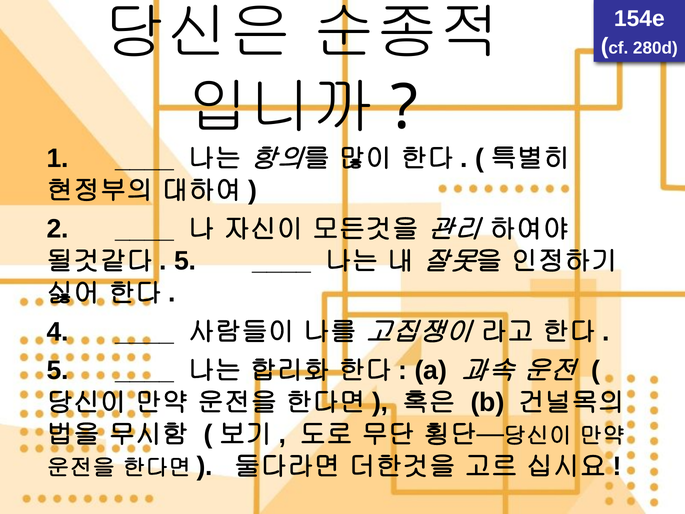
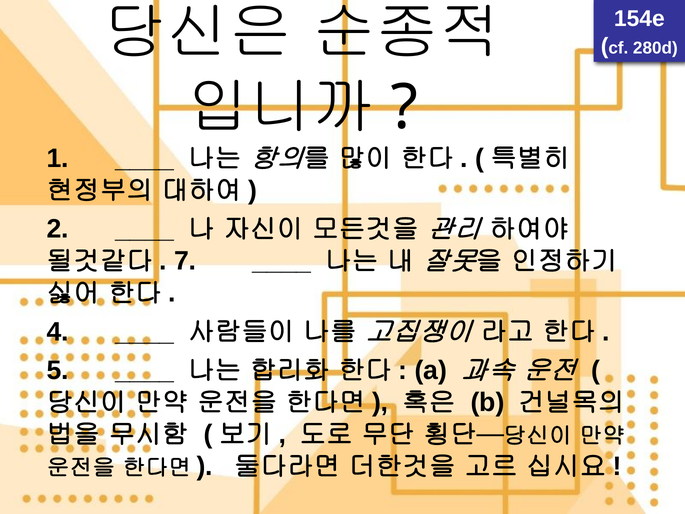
5 at (185, 261): 5 -> 7
